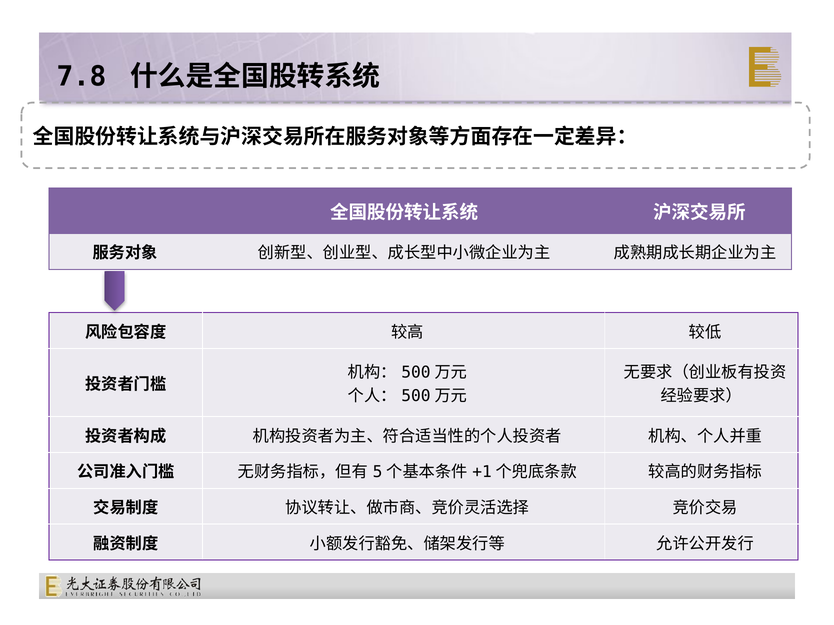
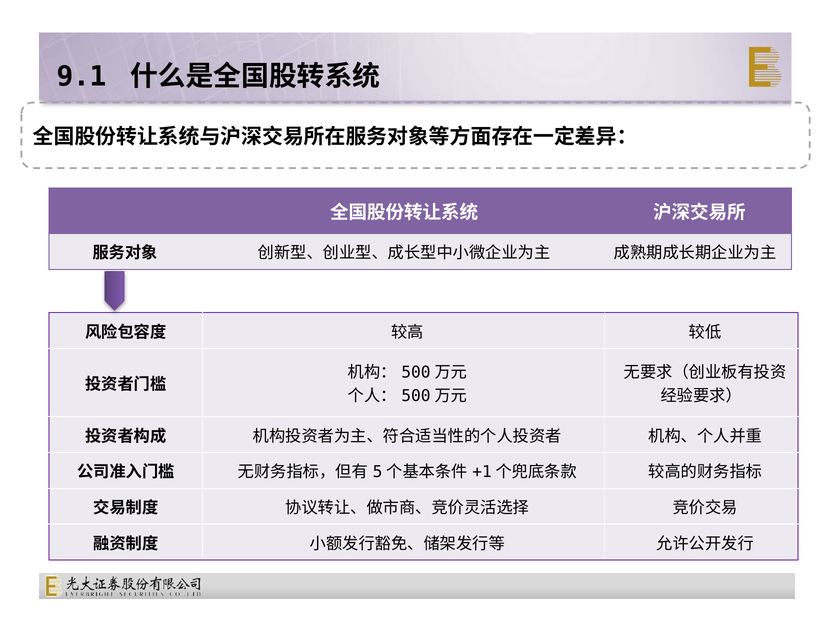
7.8: 7.8 -> 9.1
